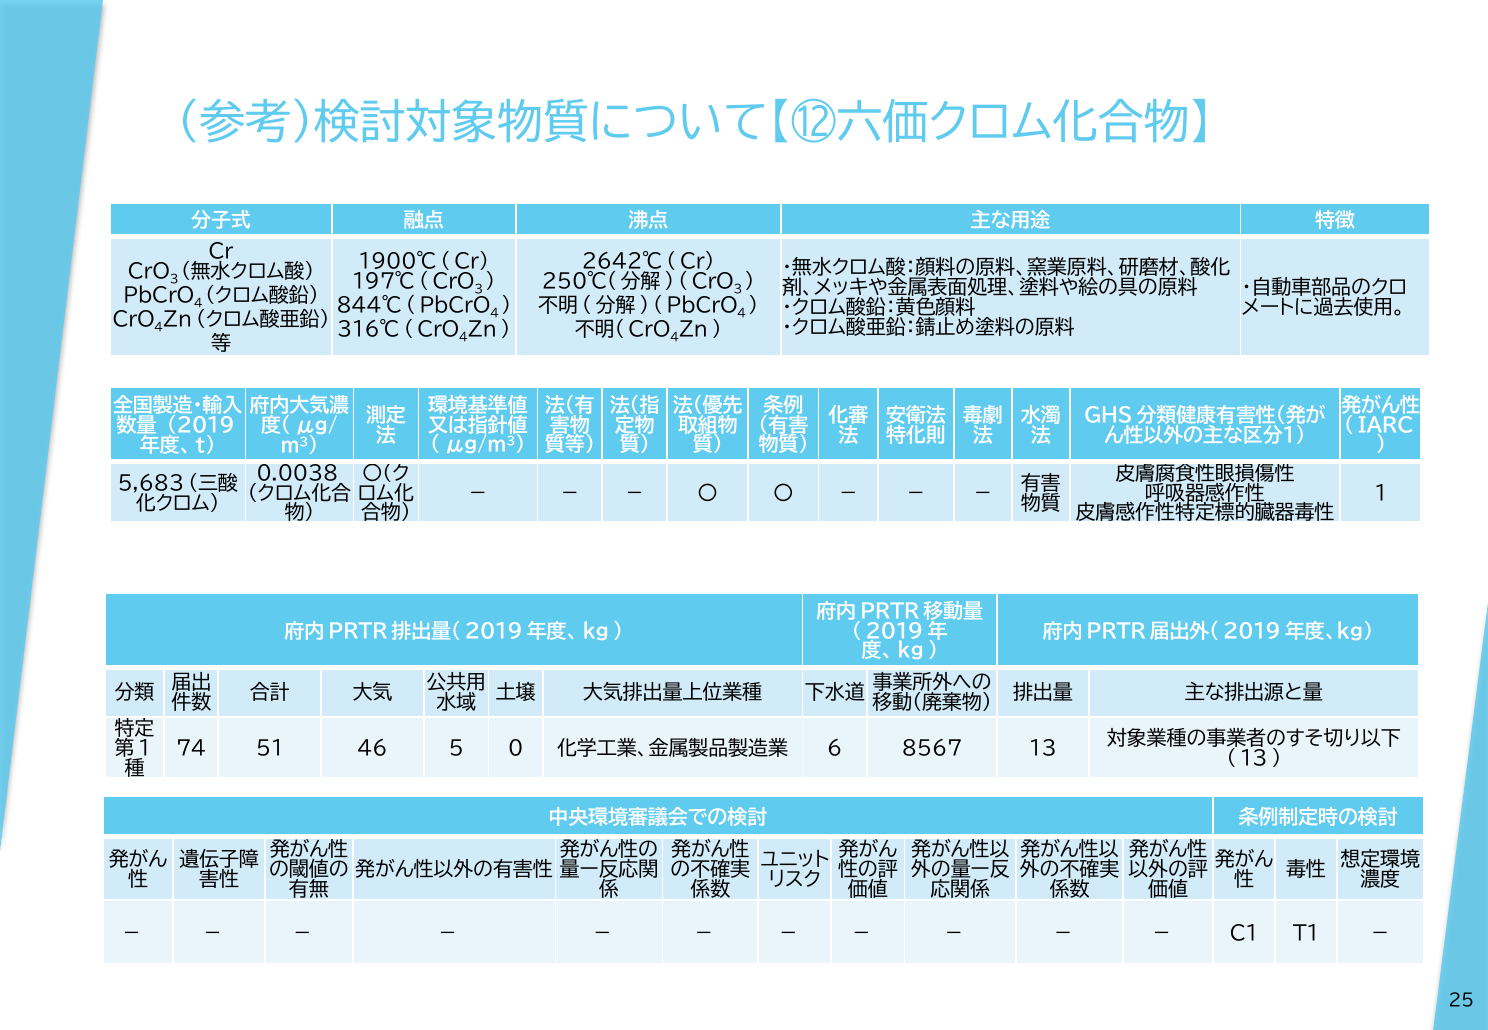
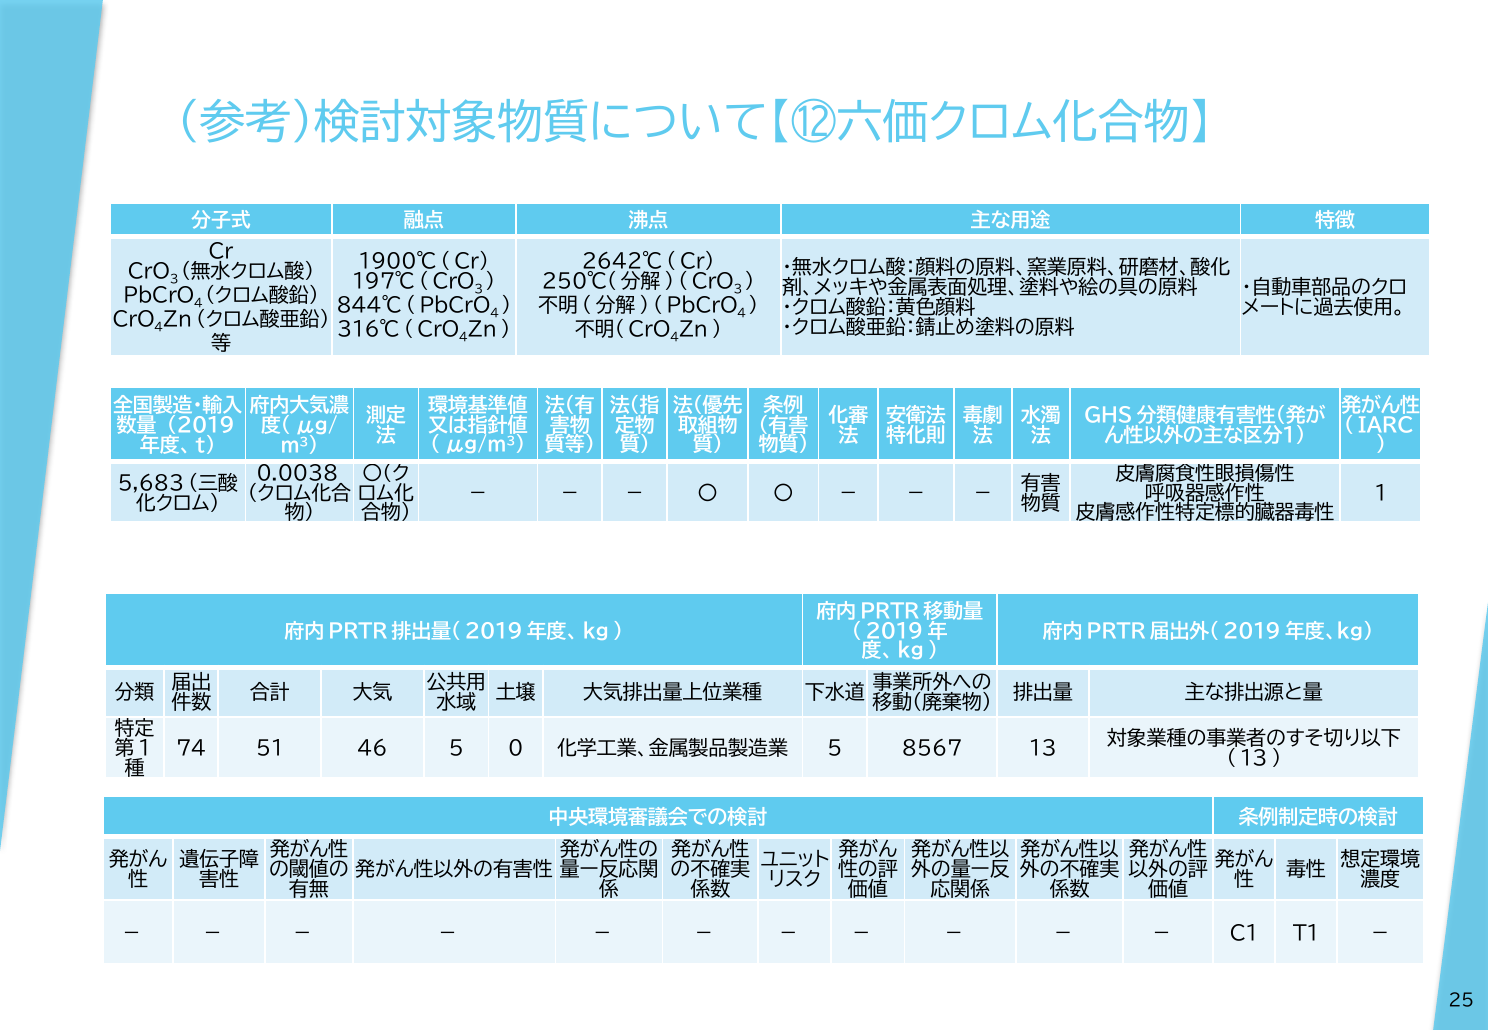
6 at (835, 749): 6 -> 5
